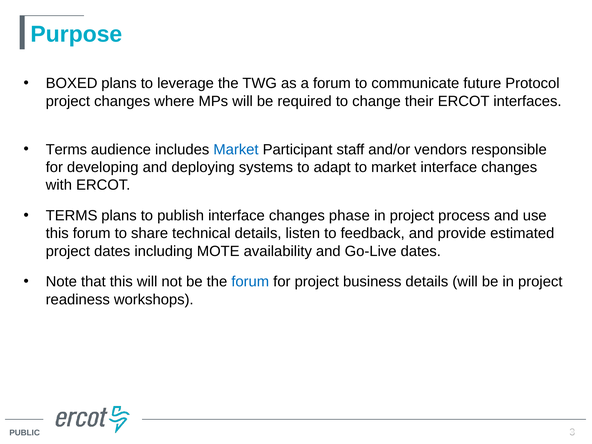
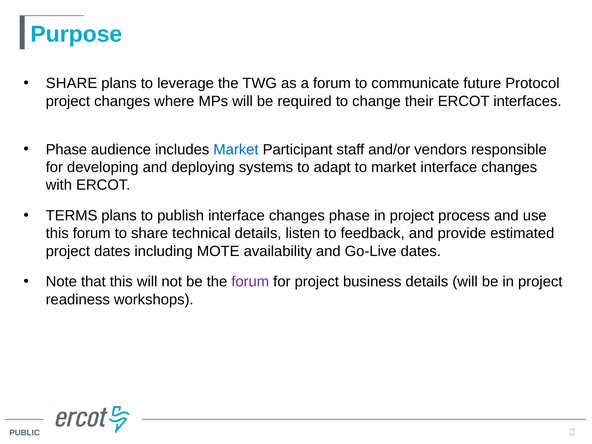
BOXED at (72, 83): BOXED -> SHARE
Terms at (66, 150): Terms -> Phase
forum at (250, 282) colour: blue -> purple
